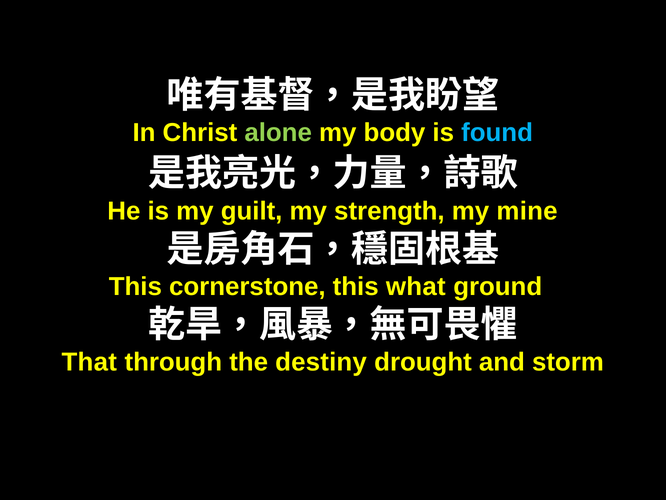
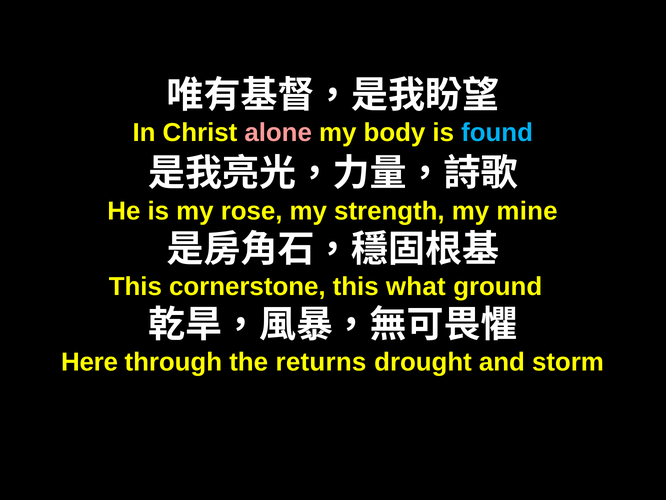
alone colour: light green -> pink
guilt: guilt -> rose
That: That -> Here
destiny: destiny -> returns
